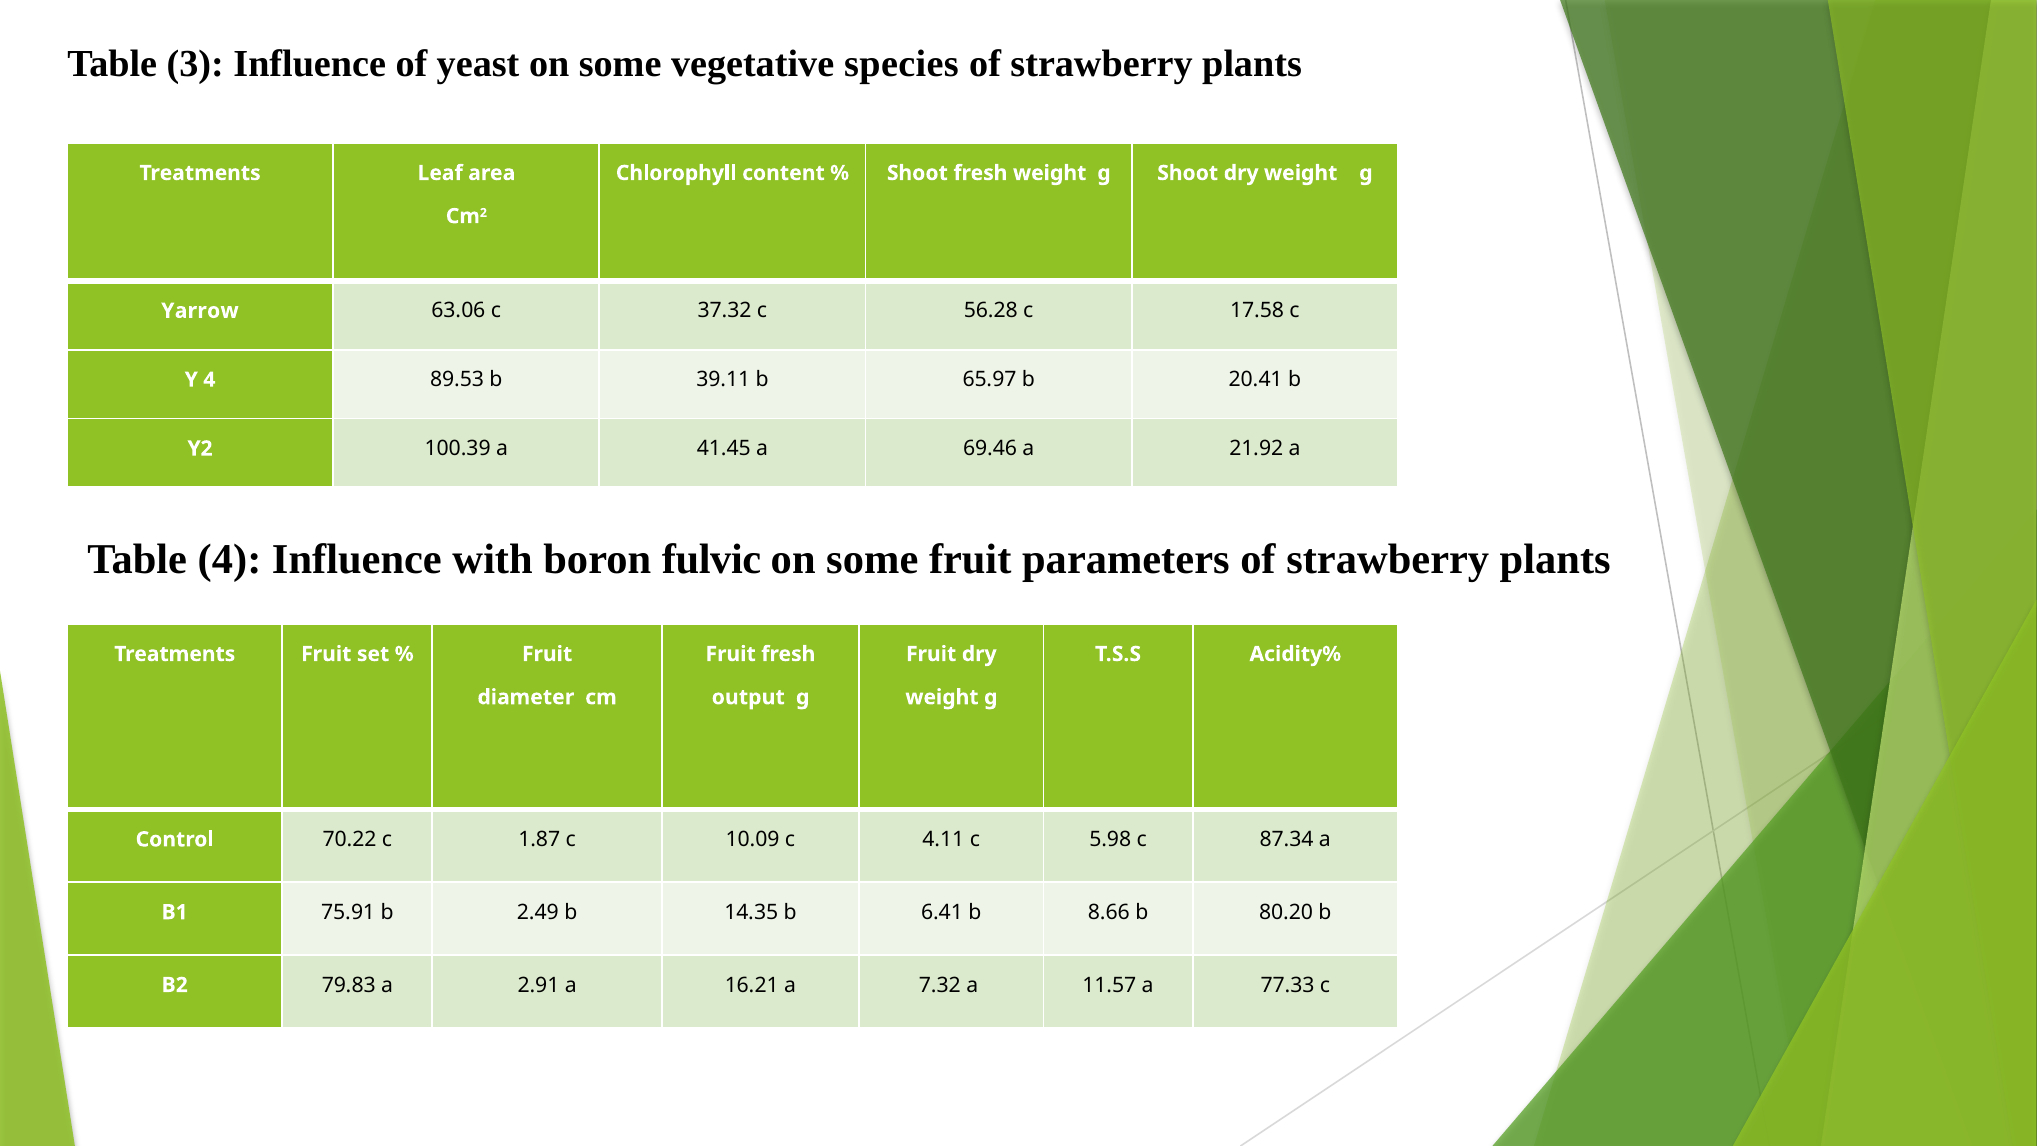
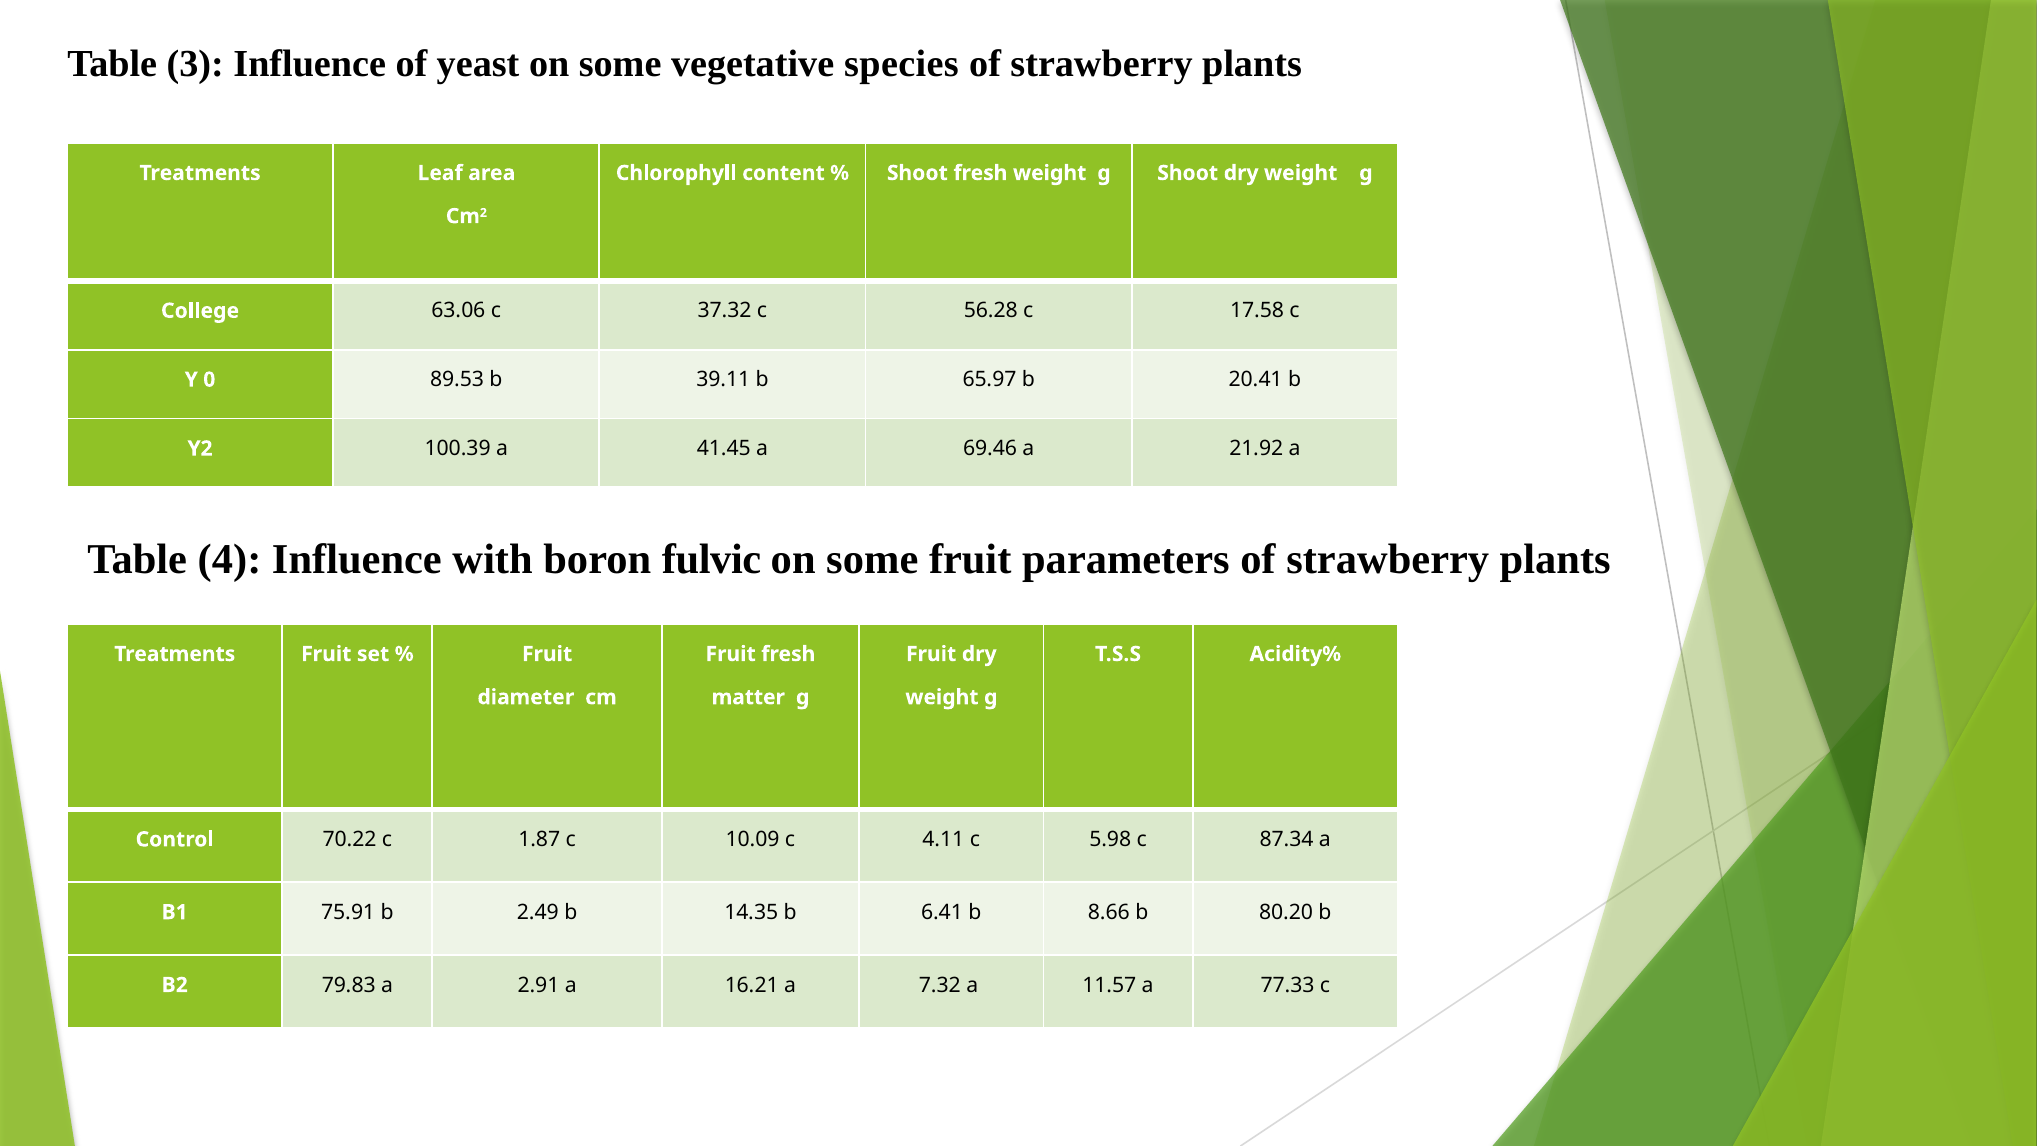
Yarrow: Yarrow -> College
Y 4: 4 -> 0
output: output -> matter
